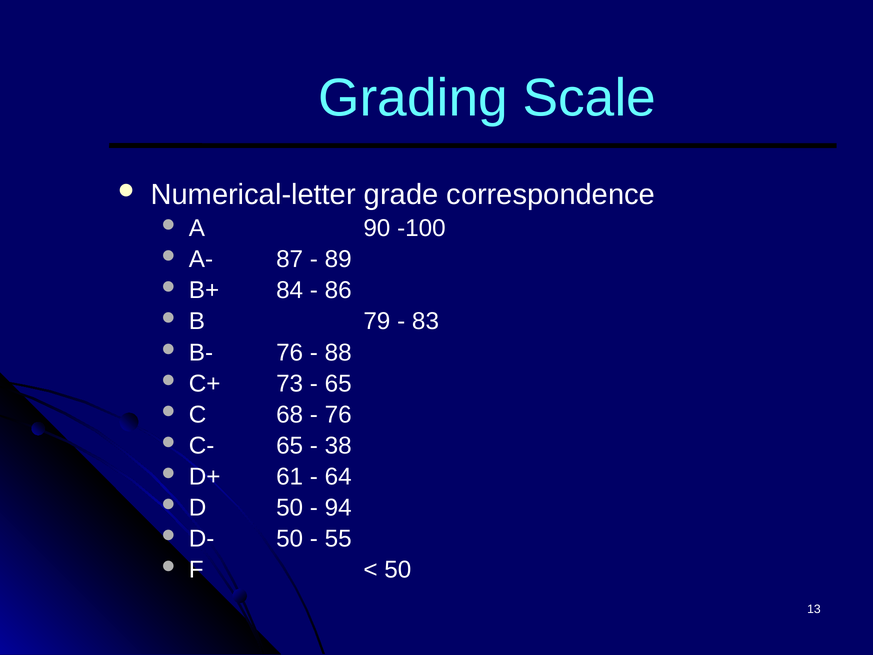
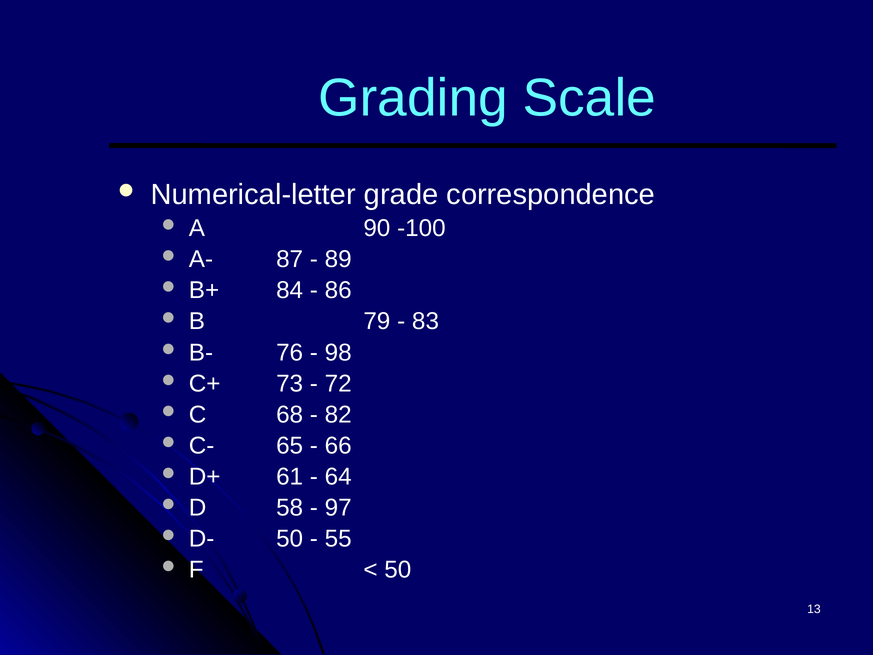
88: 88 -> 98
65 at (338, 383): 65 -> 72
76 at (338, 414): 76 -> 82
38: 38 -> 66
D 50: 50 -> 58
94: 94 -> 97
